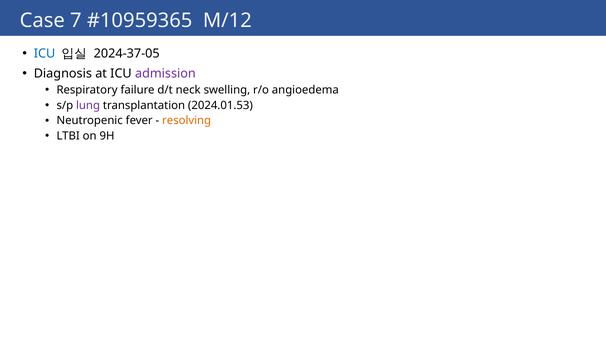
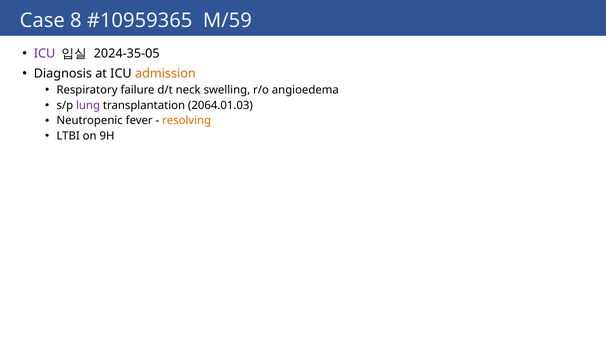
7: 7 -> 8
M/12: M/12 -> M/59
ICU at (45, 54) colour: blue -> purple
2024-37-05: 2024-37-05 -> 2024-35-05
admission colour: purple -> orange
2024.01.53: 2024.01.53 -> 2064.01.03
